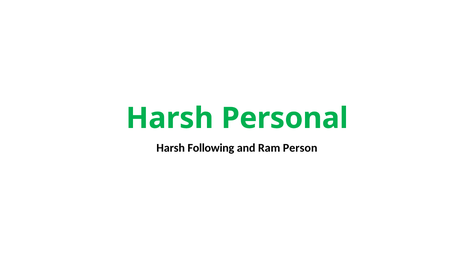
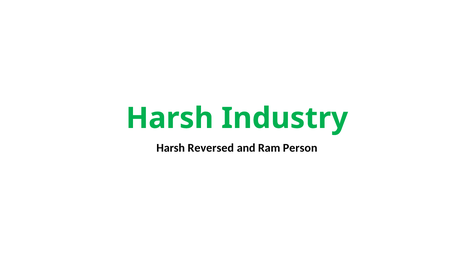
Personal: Personal -> Industry
Following: Following -> Reversed
